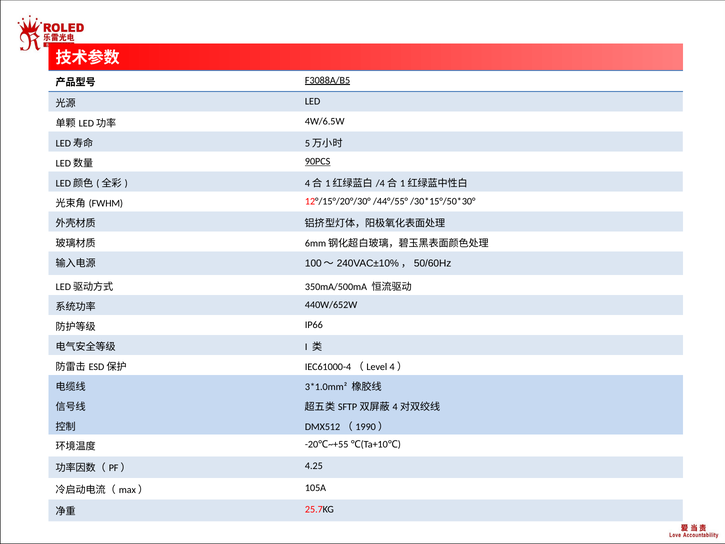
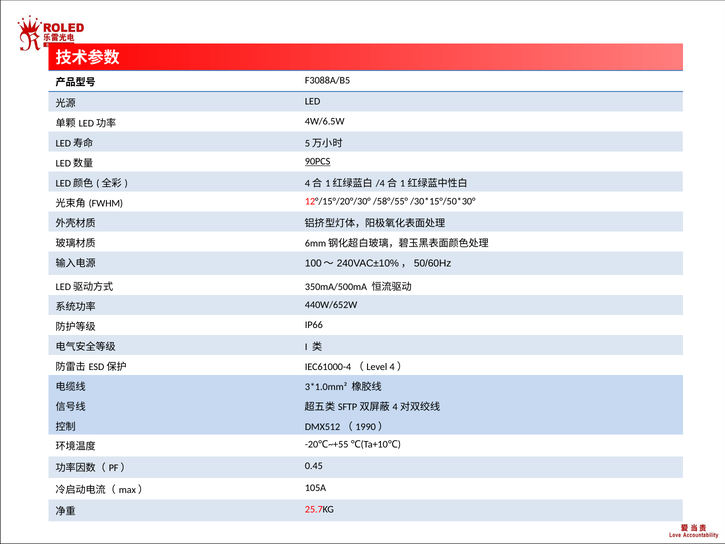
F3088A/B5 underline: present -> none
/44°/55°: /44°/55° -> /58°/55°
4.25: 4.25 -> 0.45
